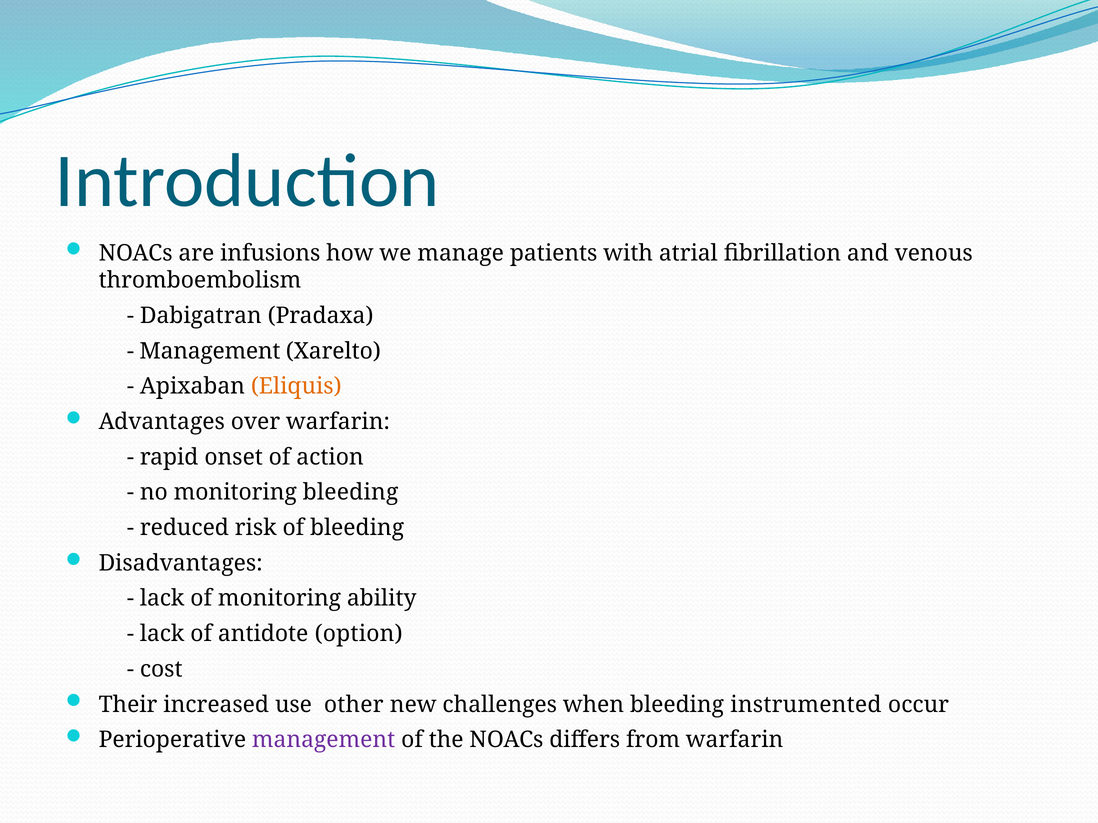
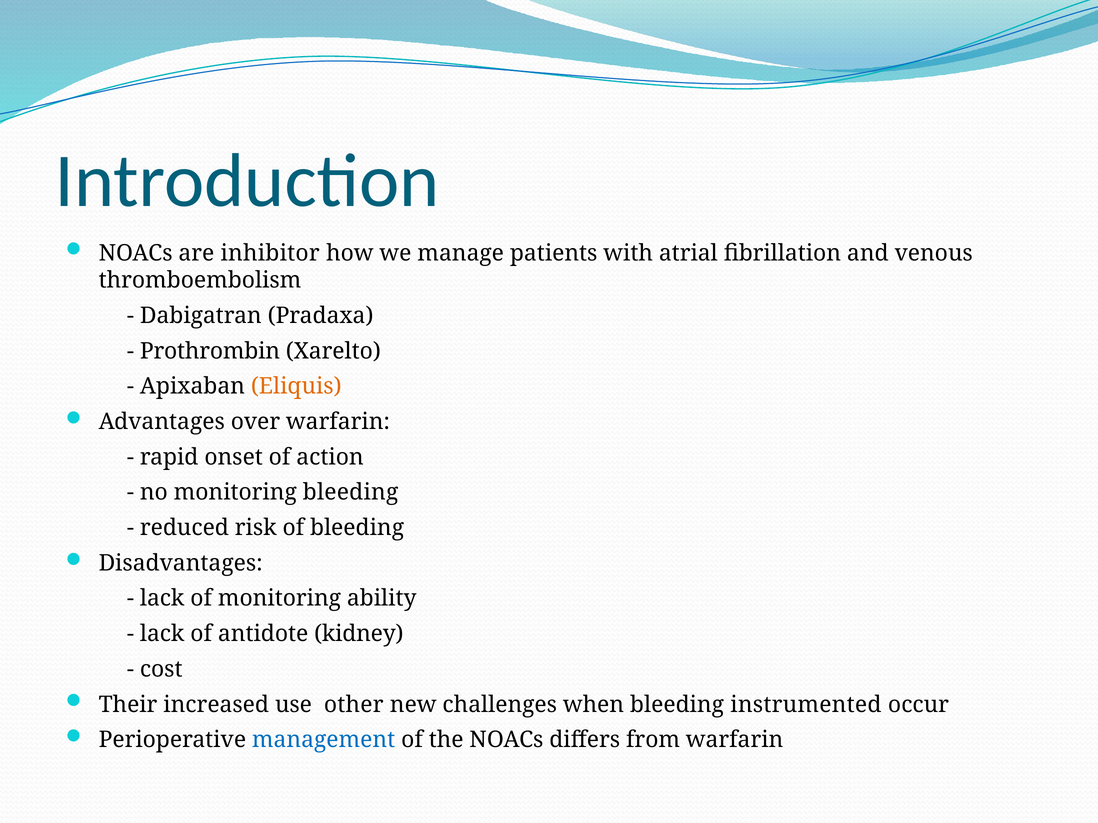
infusions: infusions -> inhibitor
Management at (210, 351): Management -> Prothrombin
option: option -> kidney
management at (324, 740) colour: purple -> blue
